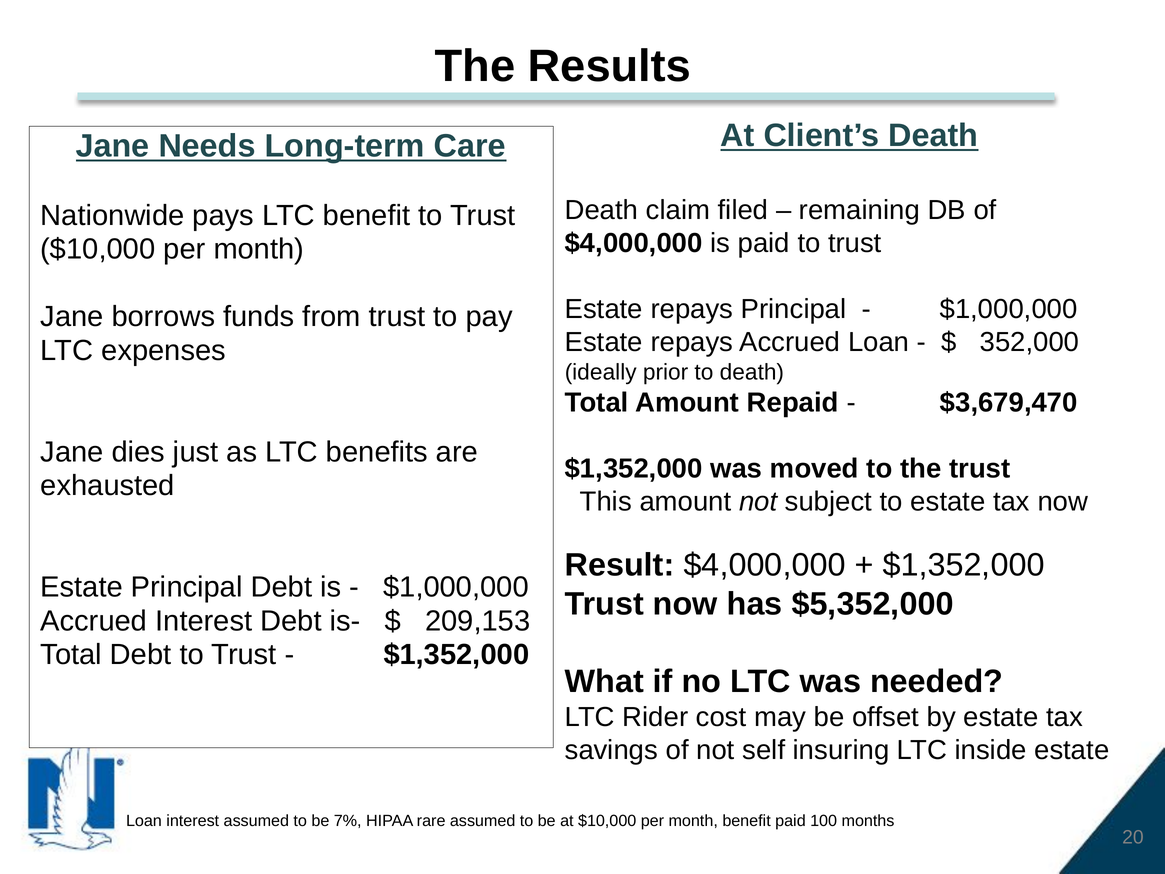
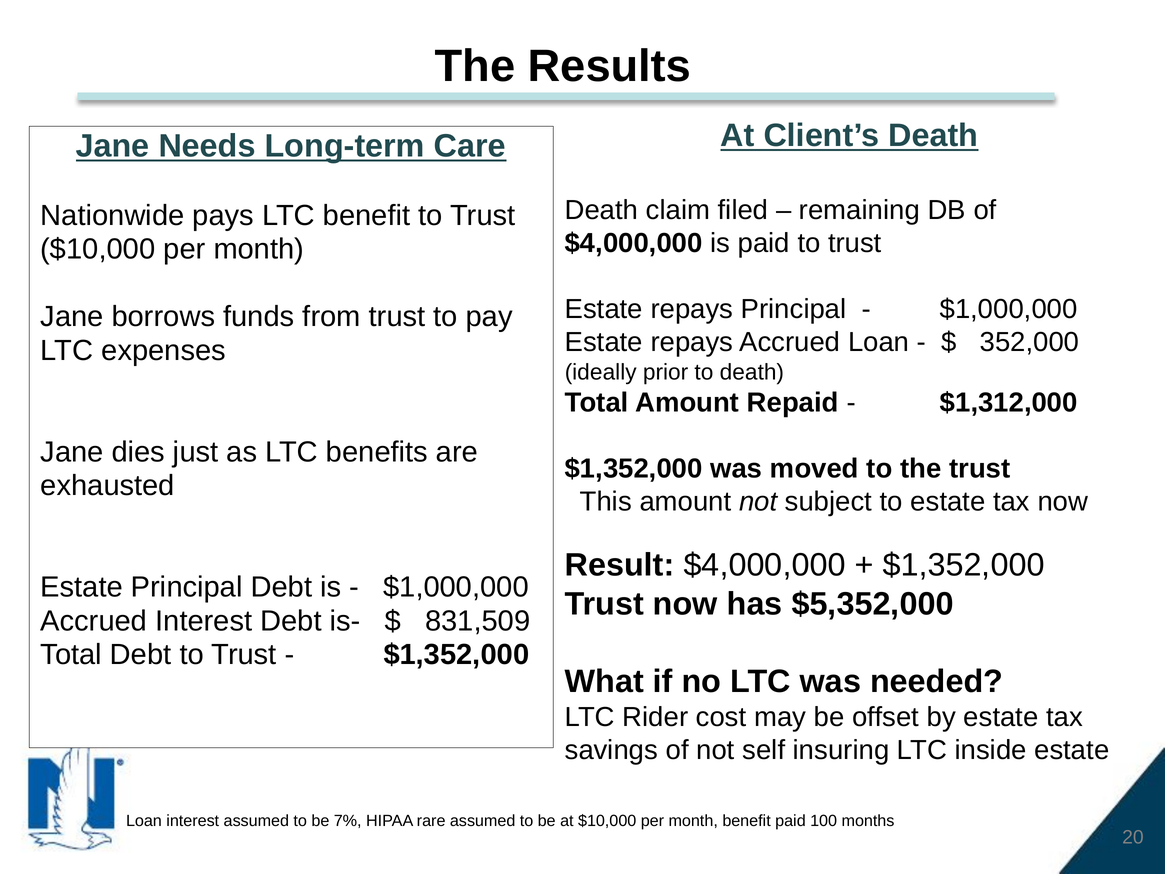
$3,679,470: $3,679,470 -> $1,312,000
209,153: 209,153 -> 831,509
